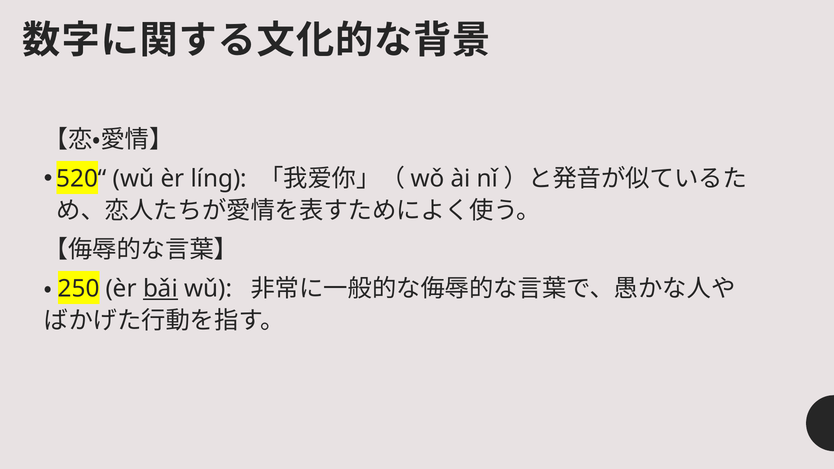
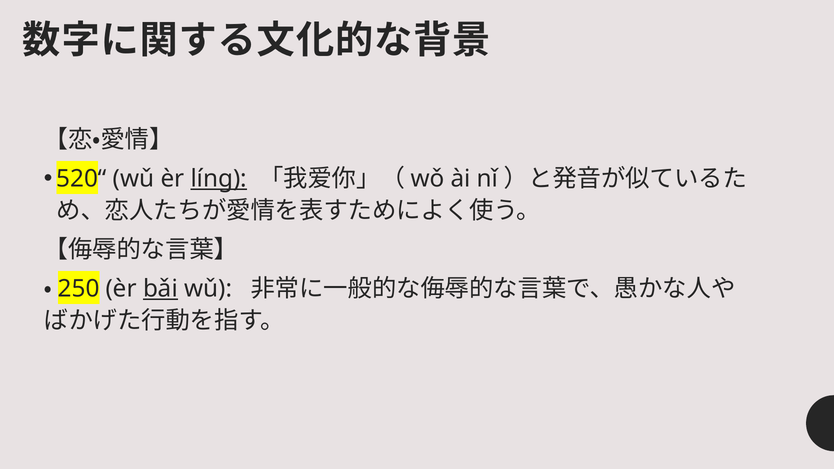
líng underline: none -> present
